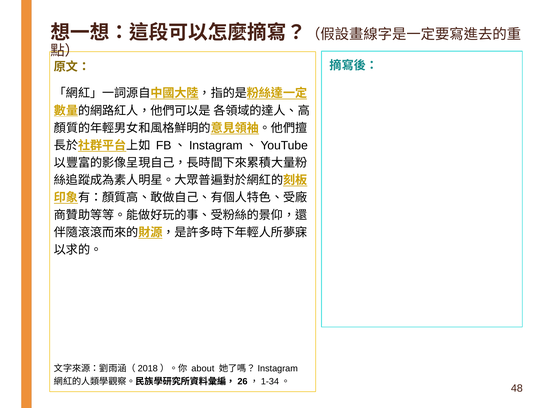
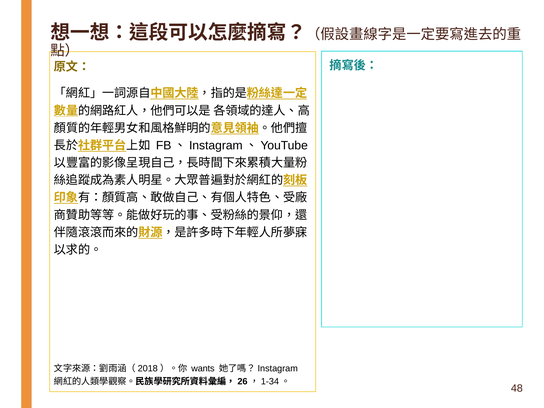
about: about -> wants
